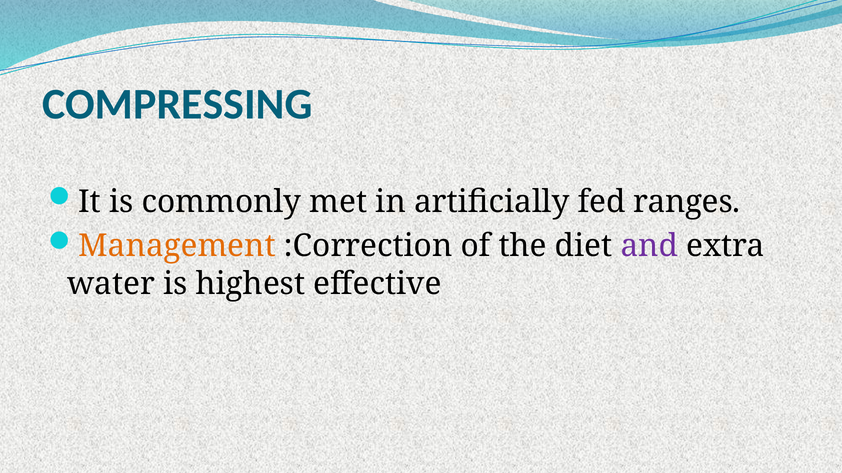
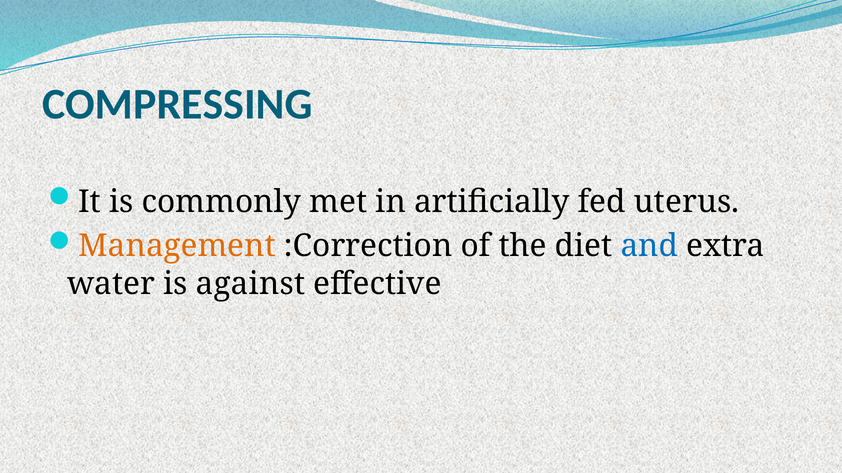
ranges: ranges -> uterus
and colour: purple -> blue
highest: highest -> against
